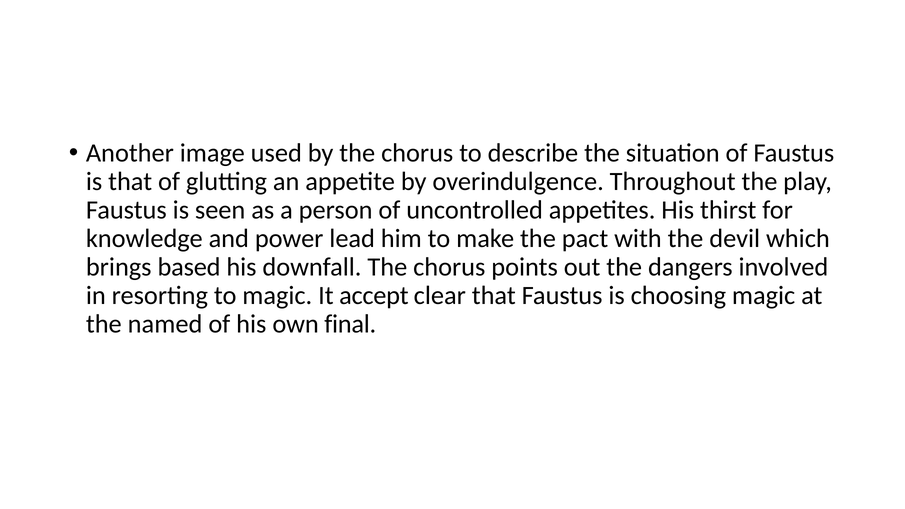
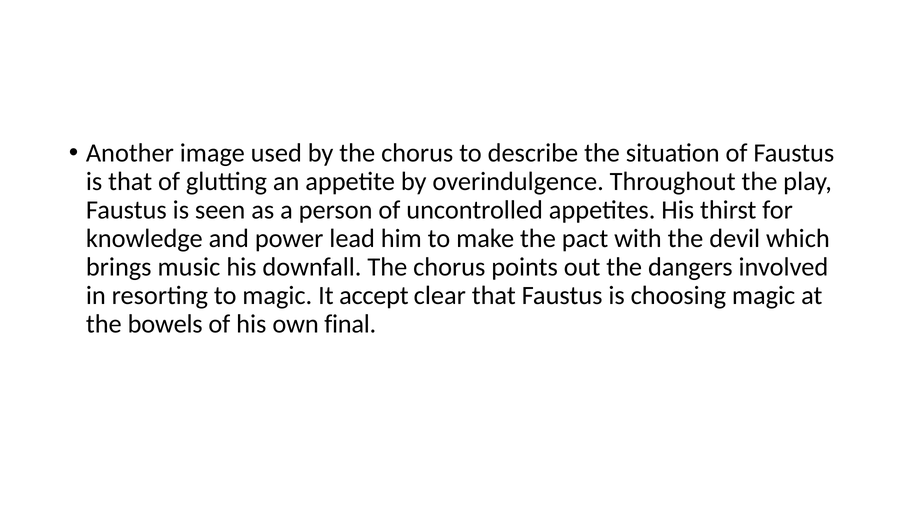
based: based -> music
named: named -> bowels
